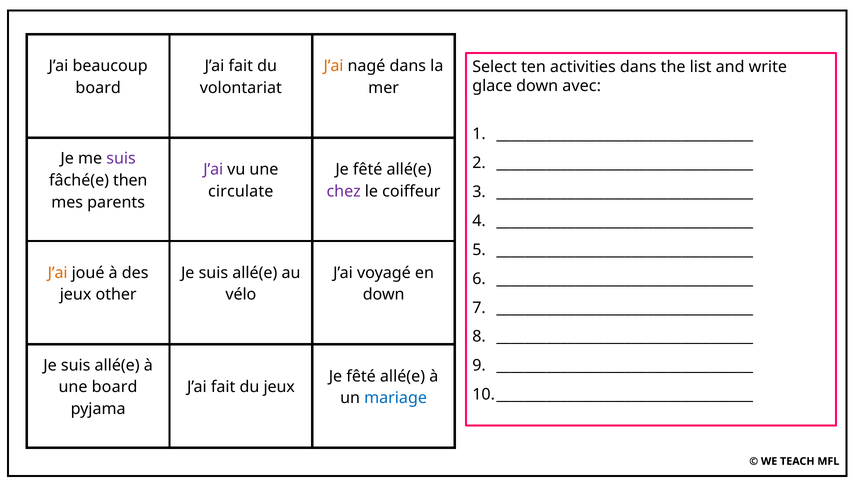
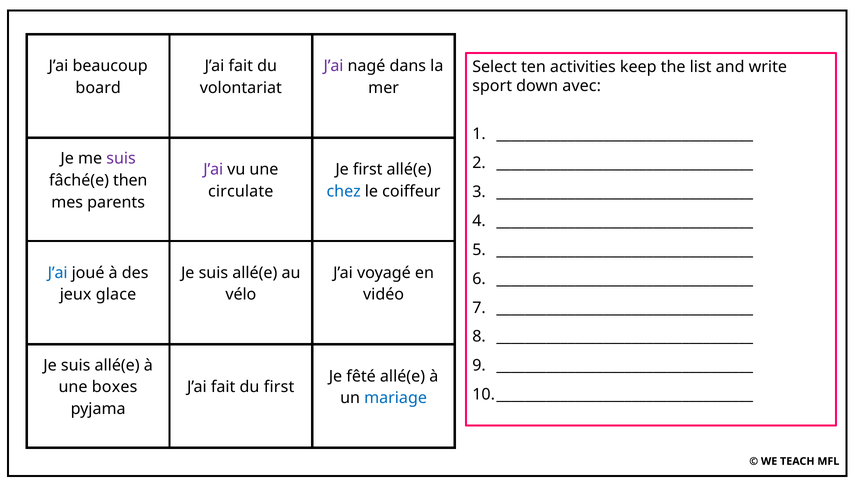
J’ai at (334, 66) colour: orange -> purple
activities dans: dans -> keep
glace: glace -> sport
fêté at (368, 170): fêté -> first
chez colour: purple -> blue
J’ai at (58, 273) colour: orange -> blue
other: other -> glace
down at (384, 295): down -> vidéo
une board: board -> boxes
du jeux: jeux -> first
